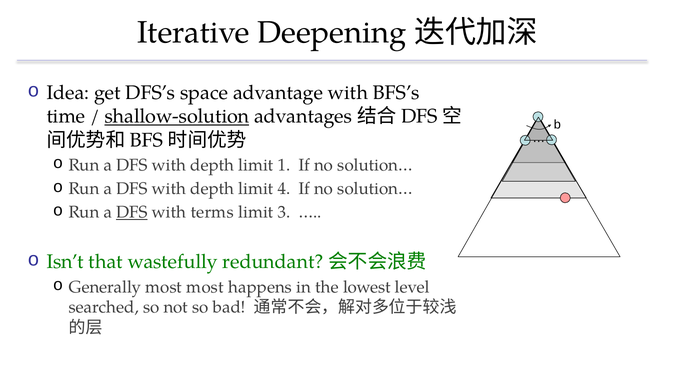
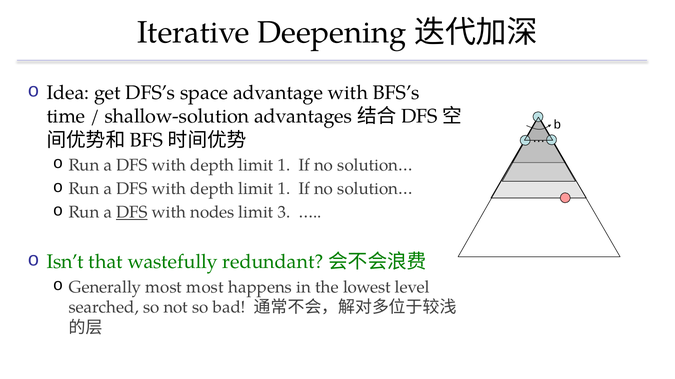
shallow-solution underline: present -> none
4 at (284, 189): 4 -> 1
terms: terms -> nodes
